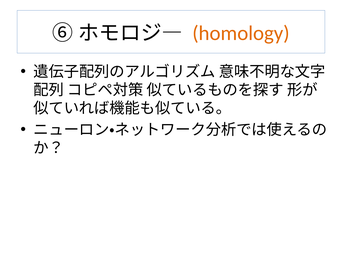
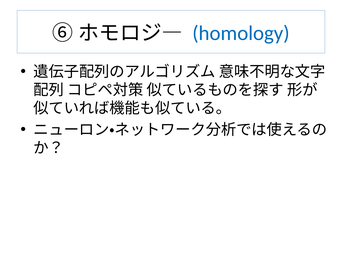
homology colour: orange -> blue
